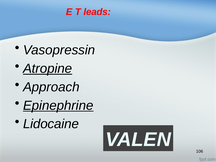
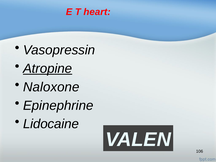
leads: leads -> heart
Approach: Approach -> Naloxone
Epinephrine underline: present -> none
